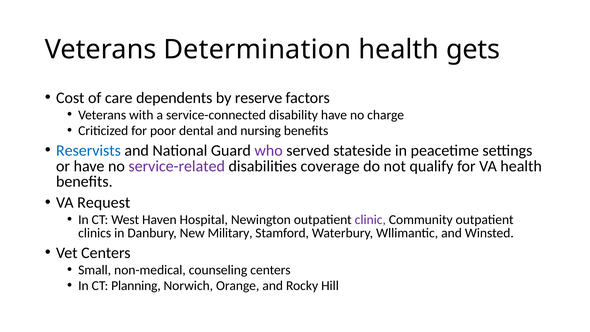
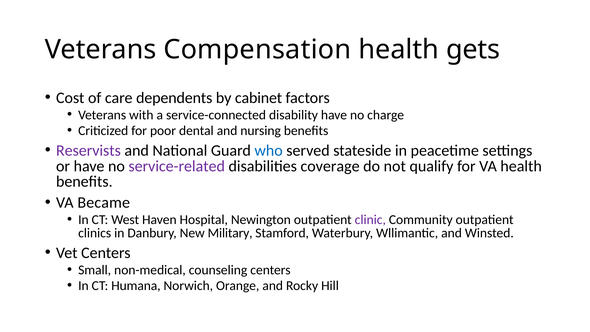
Determination: Determination -> Compensation
reserve: reserve -> cabinet
Reservists colour: blue -> purple
who colour: purple -> blue
Request: Request -> Became
Planning: Planning -> Humana
